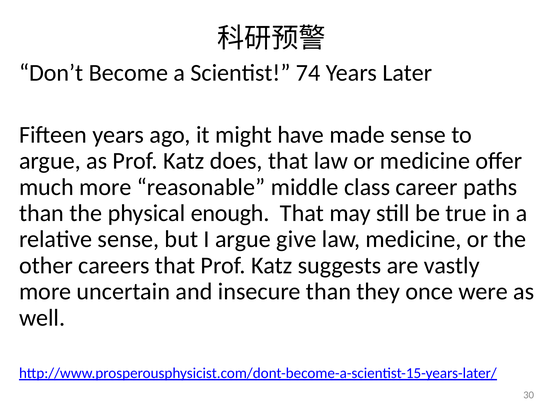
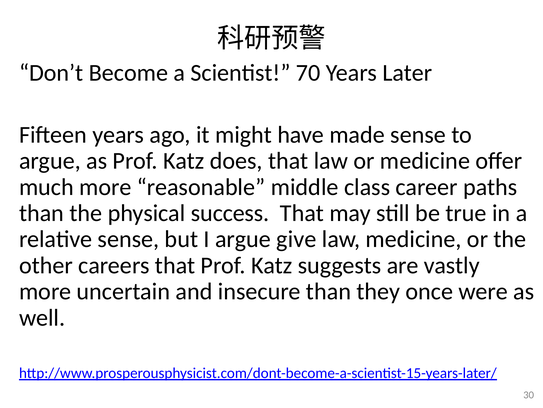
74: 74 -> 70
enough: enough -> success
